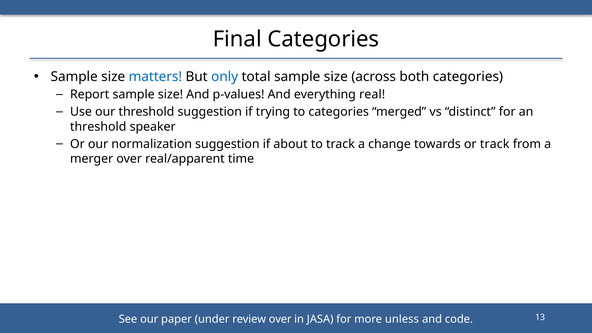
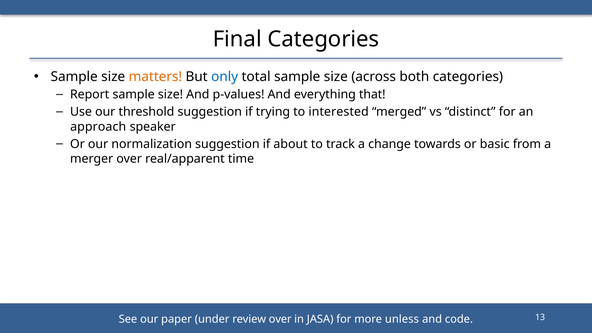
matters colour: blue -> orange
real: real -> that
to categories: categories -> interested
threshold at (98, 127): threshold -> approach
or track: track -> basic
